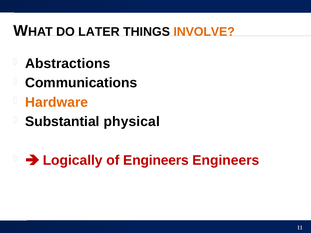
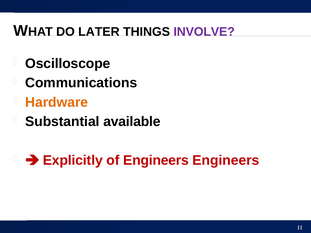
INVOLVE colour: orange -> purple
Abstractions: Abstractions -> Oscilloscope
physical: physical -> available
Logically: Logically -> Explicitly
